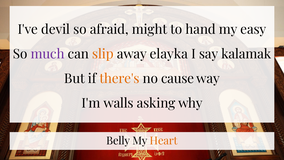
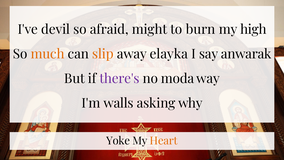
hand: hand -> burn
easy: easy -> high
much colour: purple -> orange
kalamak: kalamak -> anwarak
there's colour: orange -> purple
cause: cause -> moda
Belly: Belly -> Yoke
